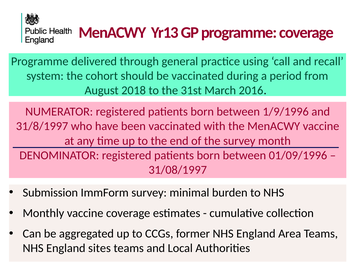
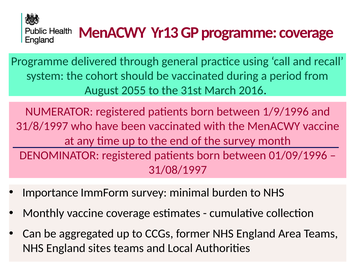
2018: 2018 -> 2055
Submission: Submission -> Importance
